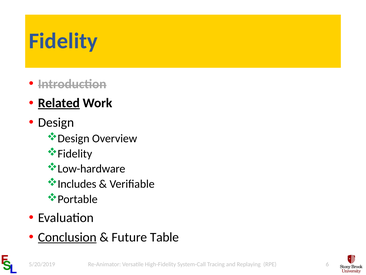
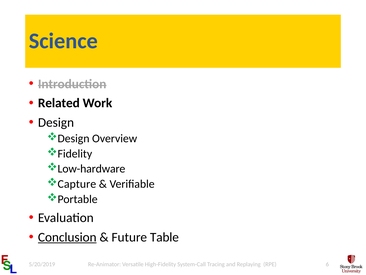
Fidelity at (63, 41): Fidelity -> Science
Related underline: present -> none
Includes: Includes -> Capture
